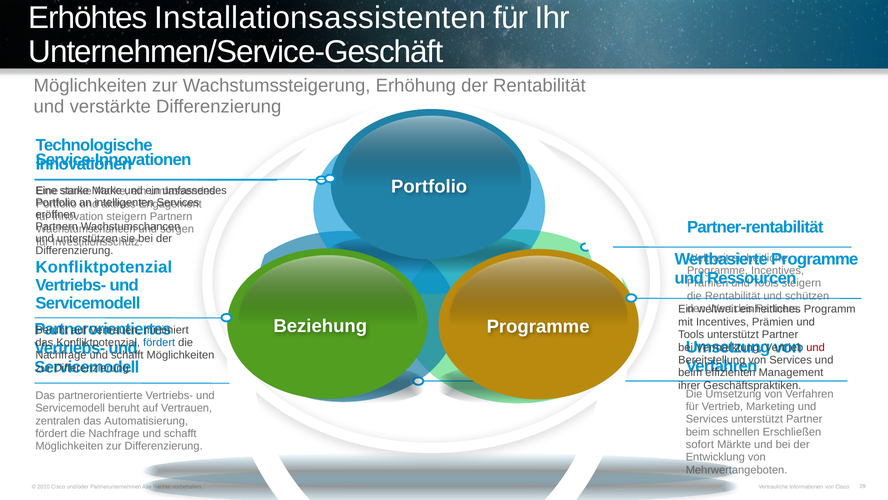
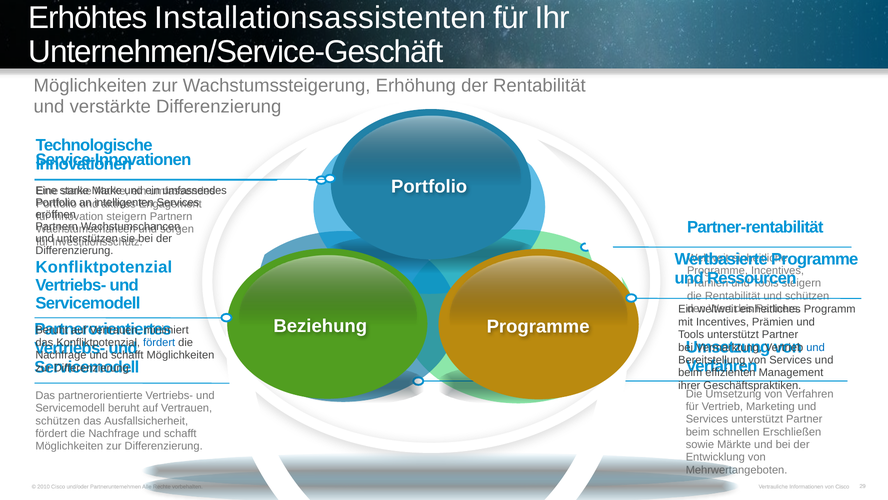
und at (816, 347) colour: red -> blue
zentralen at (58, 421): zentralen -> schützen
Automatisierung: Automatisierung -> Ausfallsicherheit
sofort: sofort -> sowie
